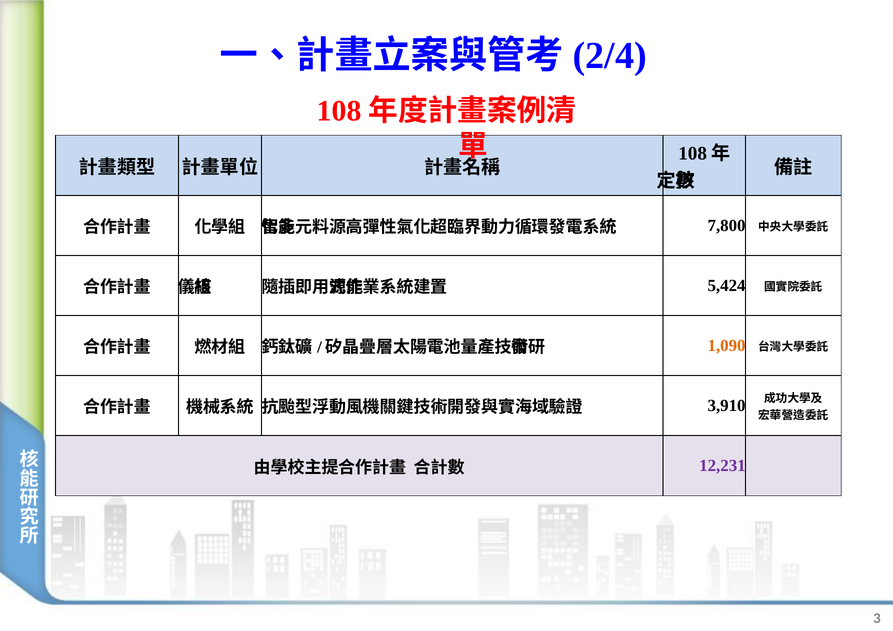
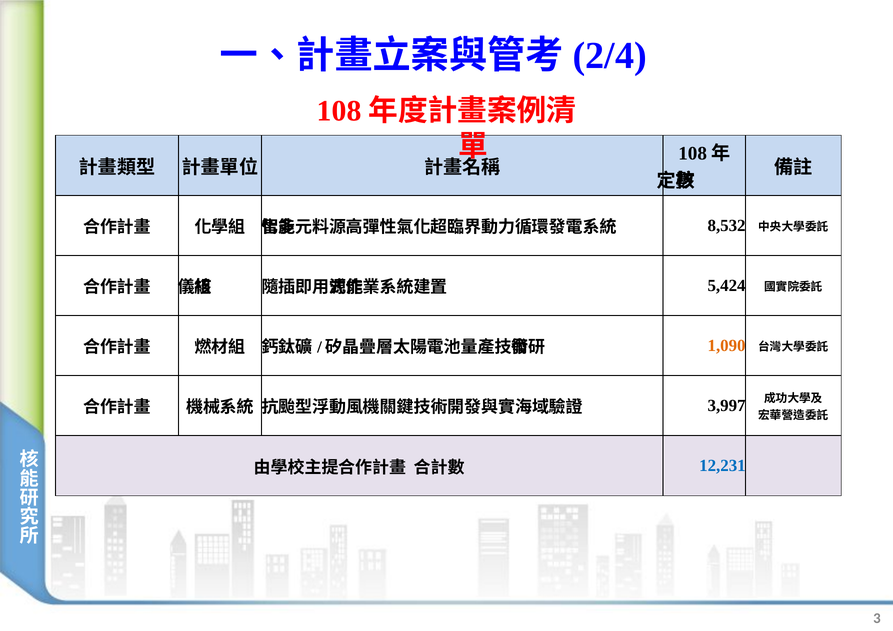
7,800: 7,800 -> 8,532
3,910: 3,910 -> 3,997
12,231 colour: purple -> blue
